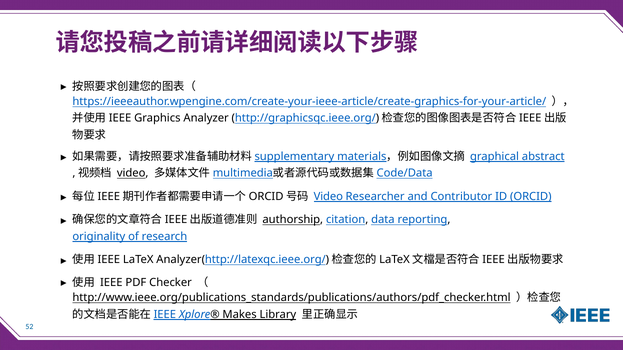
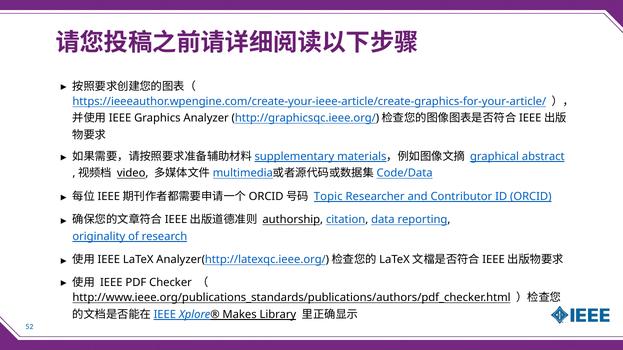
Video at (328, 197): Video -> Topic
